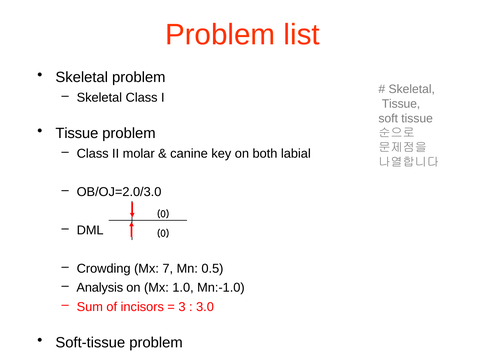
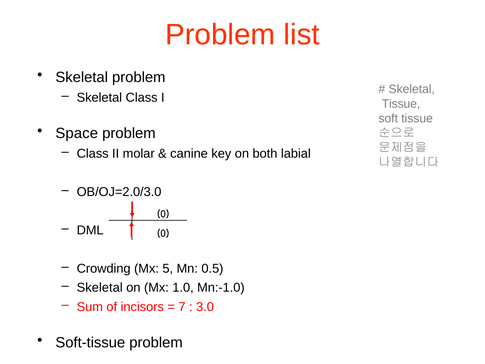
Tissue at (77, 133): Tissue -> Space
7: 7 -> 5
Analysis at (100, 287): Analysis -> Skeletal
3: 3 -> 7
